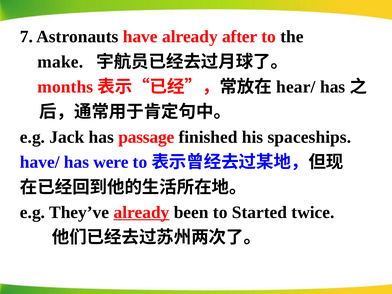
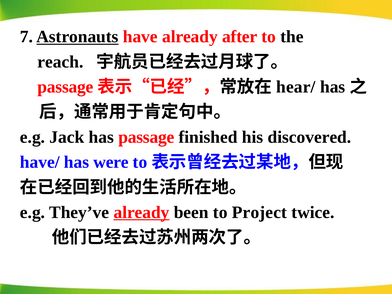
Astronauts underline: none -> present
make: make -> reach
months at (65, 87): months -> passage
spaceships: spaceships -> discovered
Started: Started -> Project
